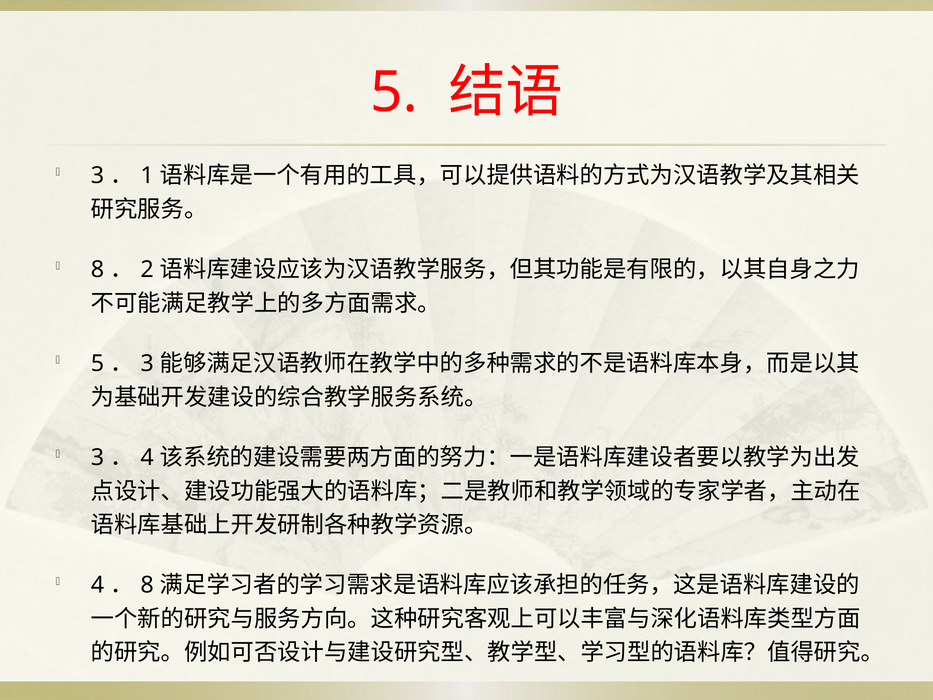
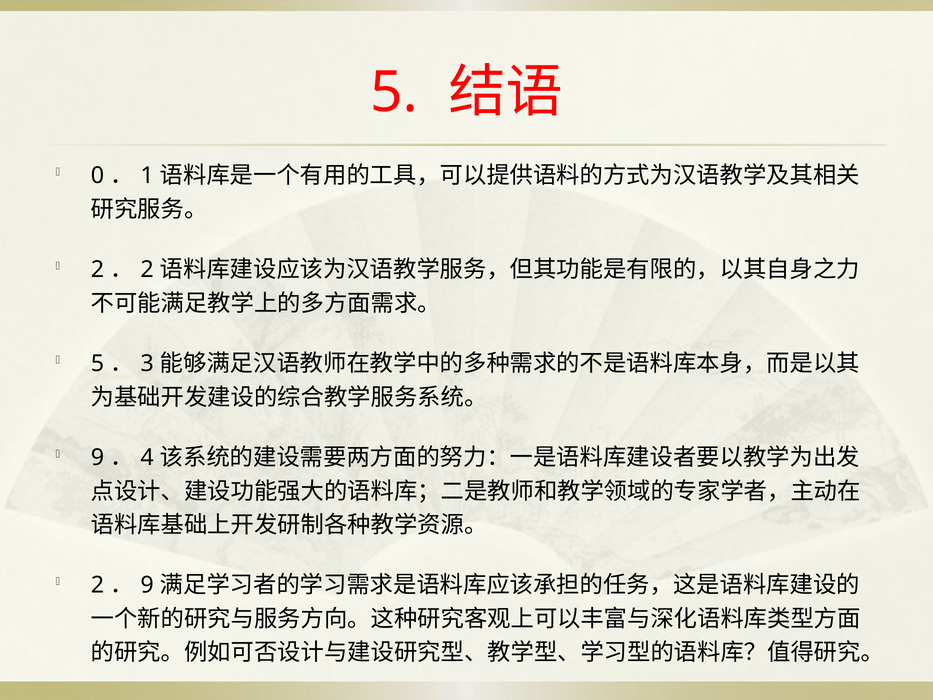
3 at (98, 175): 3 -> 0
8 at (98, 269): 8 -> 2
3 at (98, 457): 3 -> 9
4 at (98, 585): 4 -> 2
8 at (147, 585): 8 -> 9
